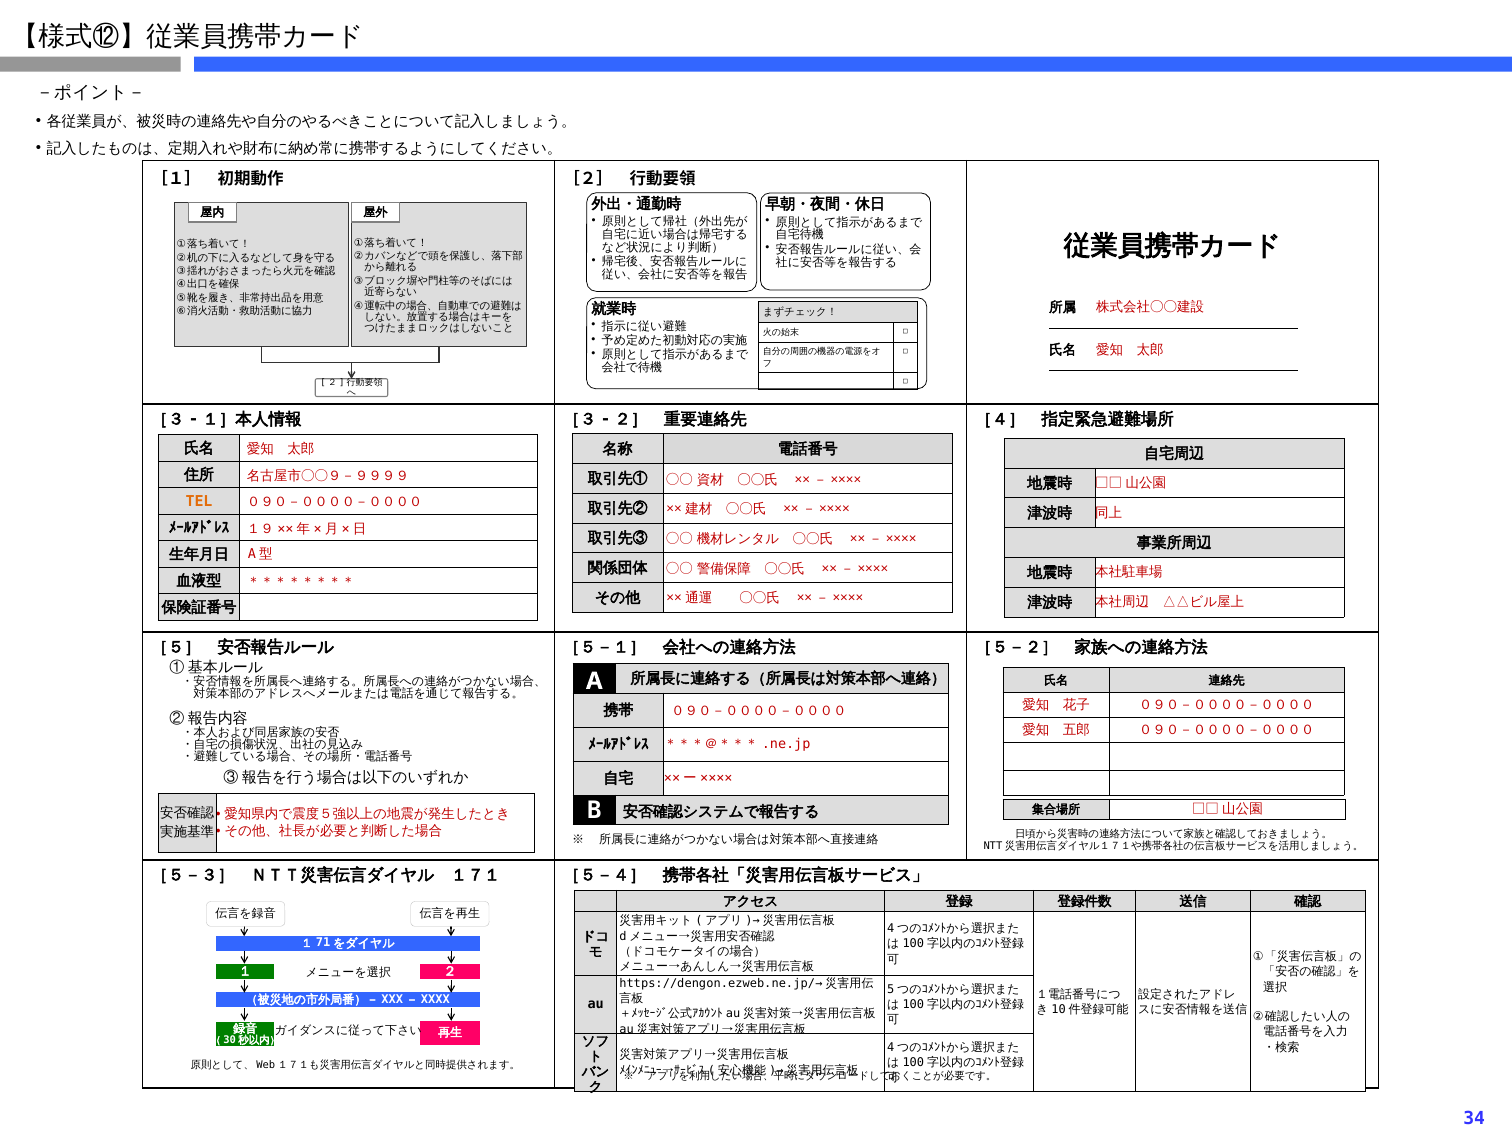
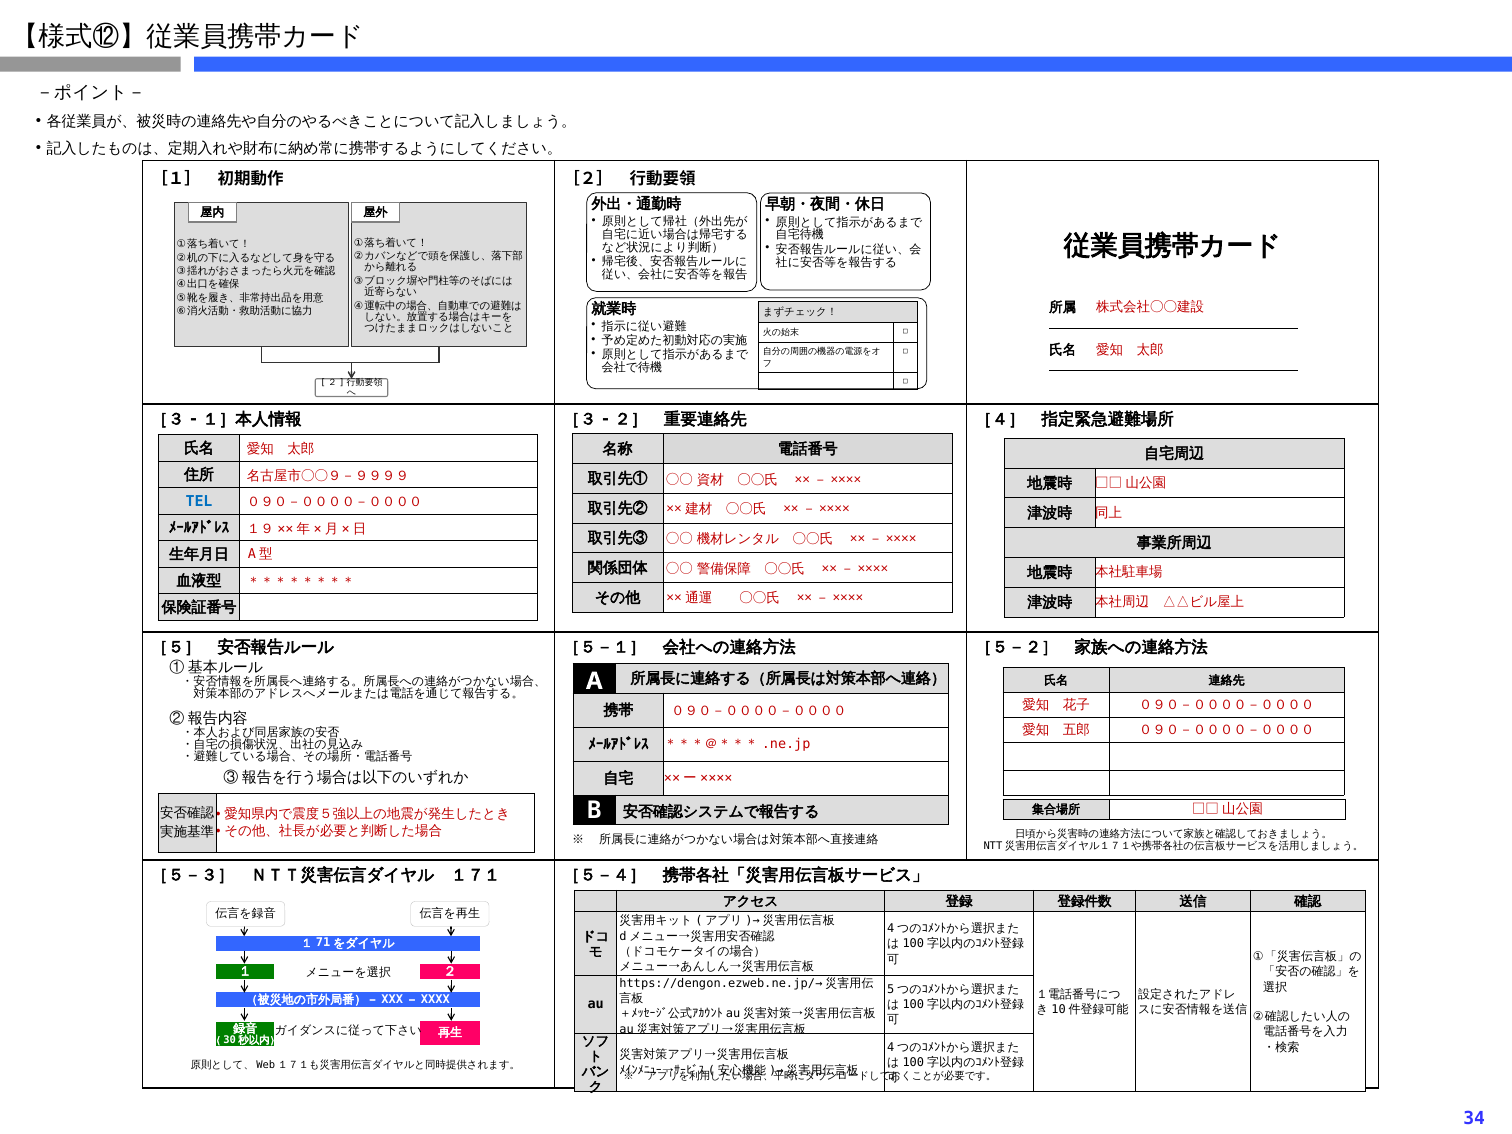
TEL colour: orange -> blue
